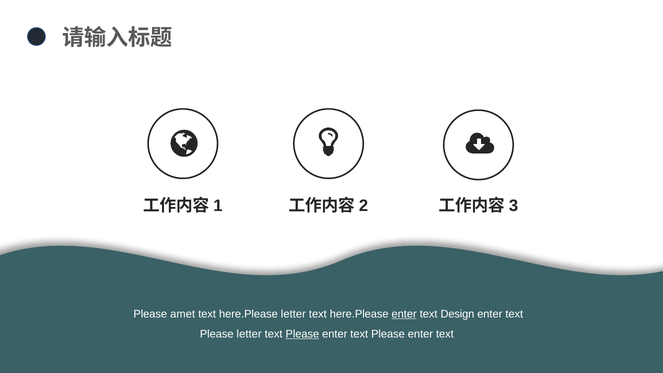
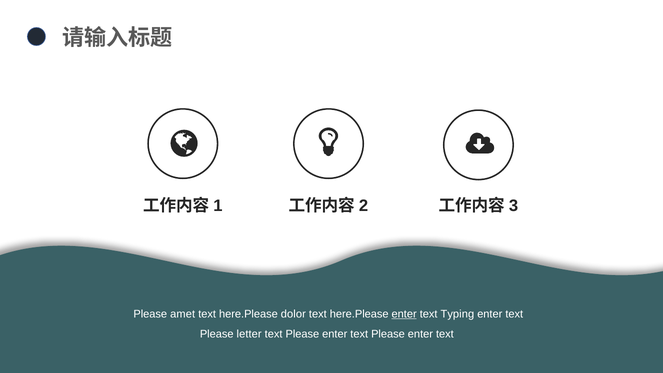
here.Please letter: letter -> dolor
Design: Design -> Typing
Please at (302, 334) underline: present -> none
